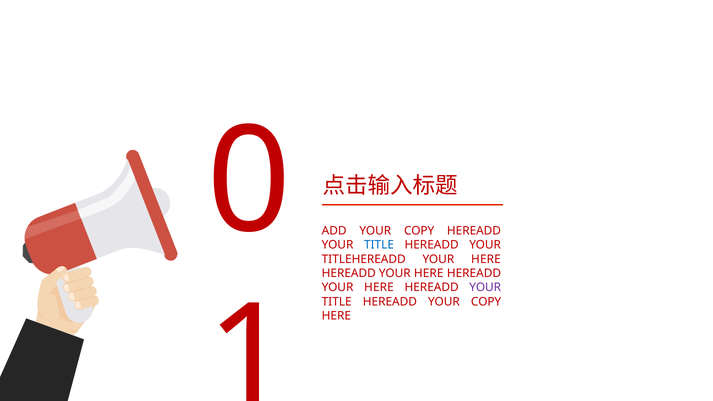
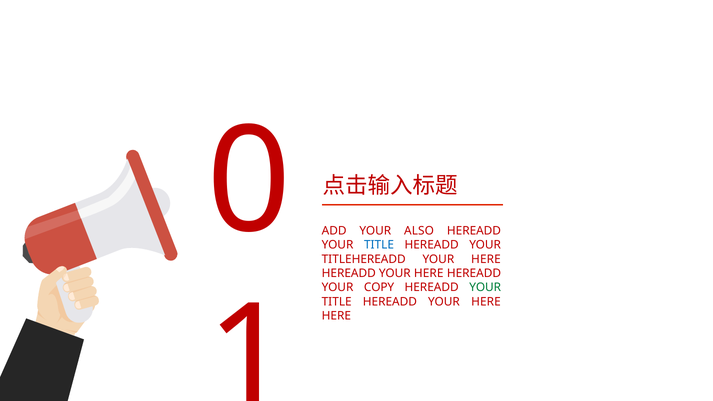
ADD YOUR COPY: COPY -> ALSO
HERE at (379, 288): HERE -> COPY
YOUR at (485, 288) colour: purple -> green
TITLE HEREADD YOUR COPY: COPY -> HERE
